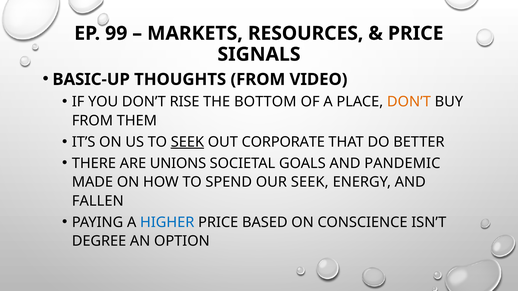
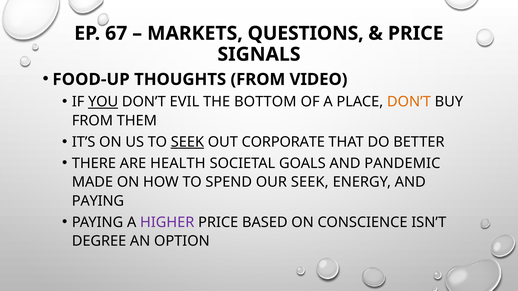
99: 99 -> 67
RESOURCES: RESOURCES -> QUESTIONS
BASIC-UP: BASIC-UP -> FOOD-UP
YOU underline: none -> present
RISE: RISE -> EVIL
UNIONS: UNIONS -> HEALTH
FALLEN at (98, 201): FALLEN -> PAYING
HIGHER colour: blue -> purple
